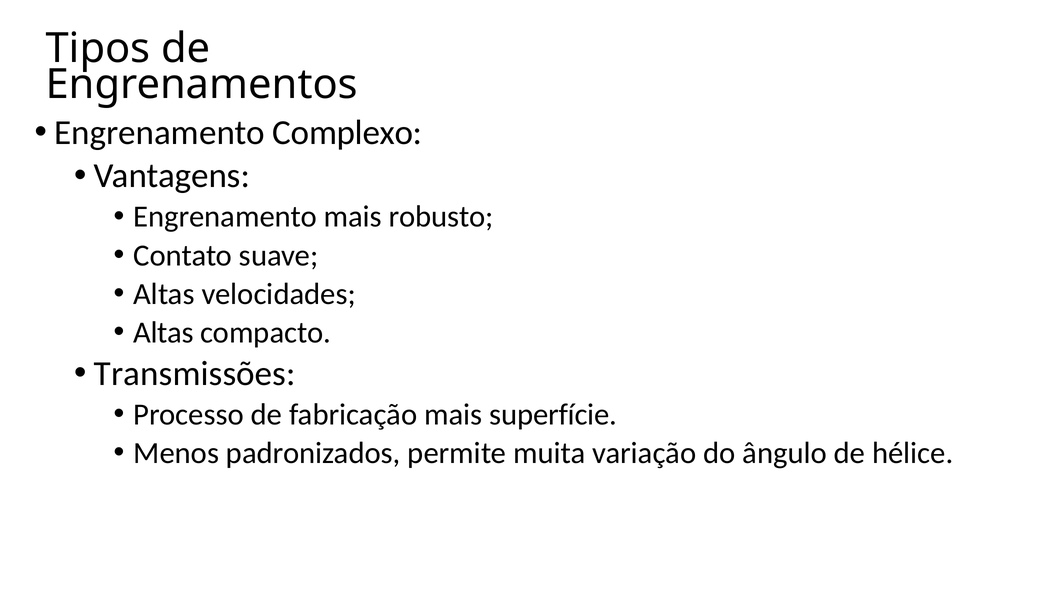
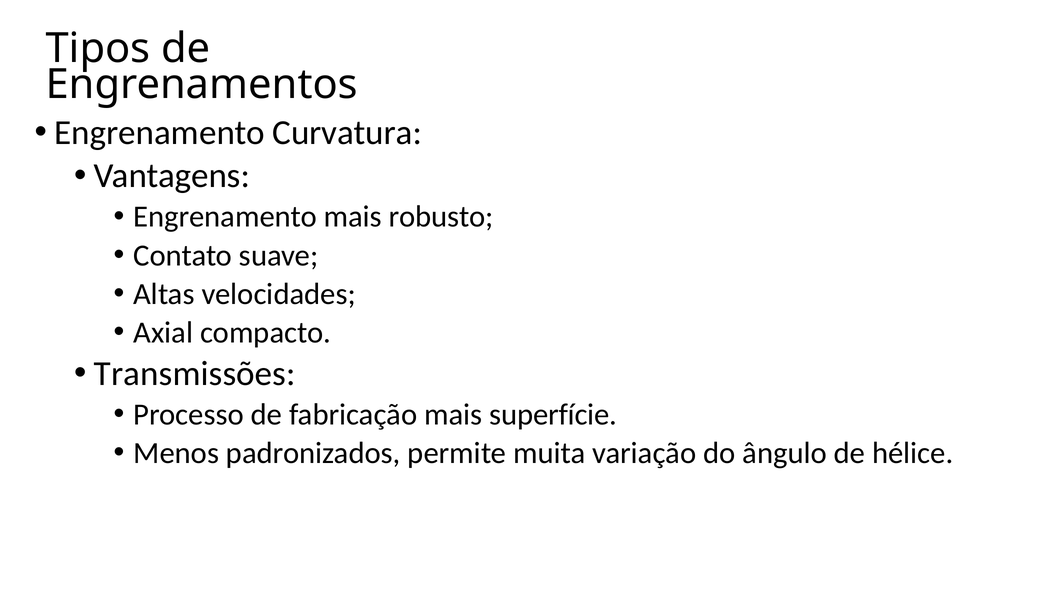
Complexo: Complexo -> Curvatura
Altas at (163, 333): Altas -> Axial
